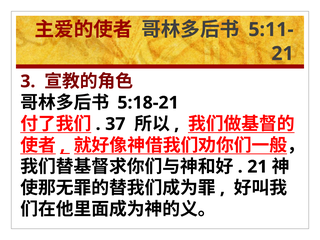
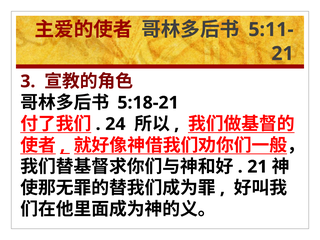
37: 37 -> 24
